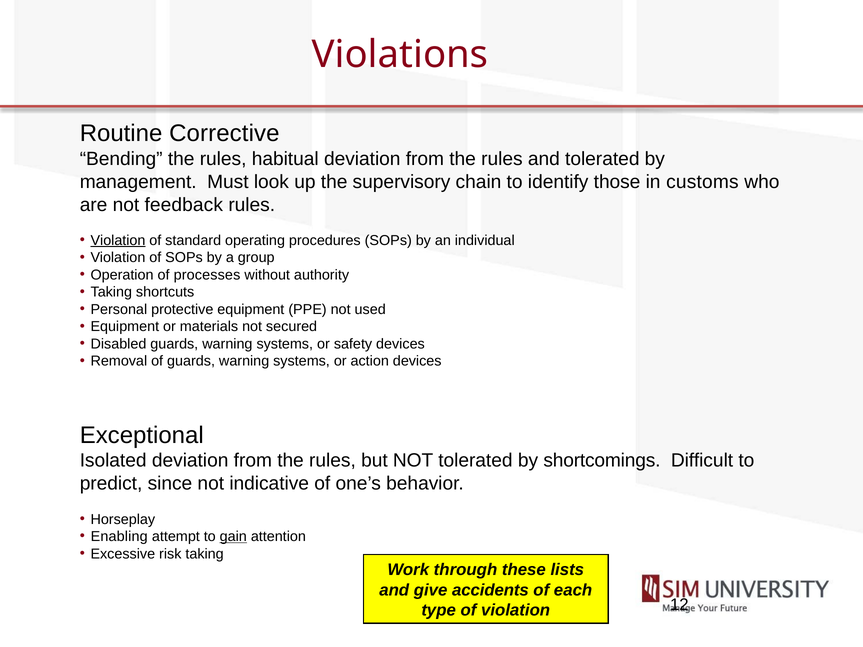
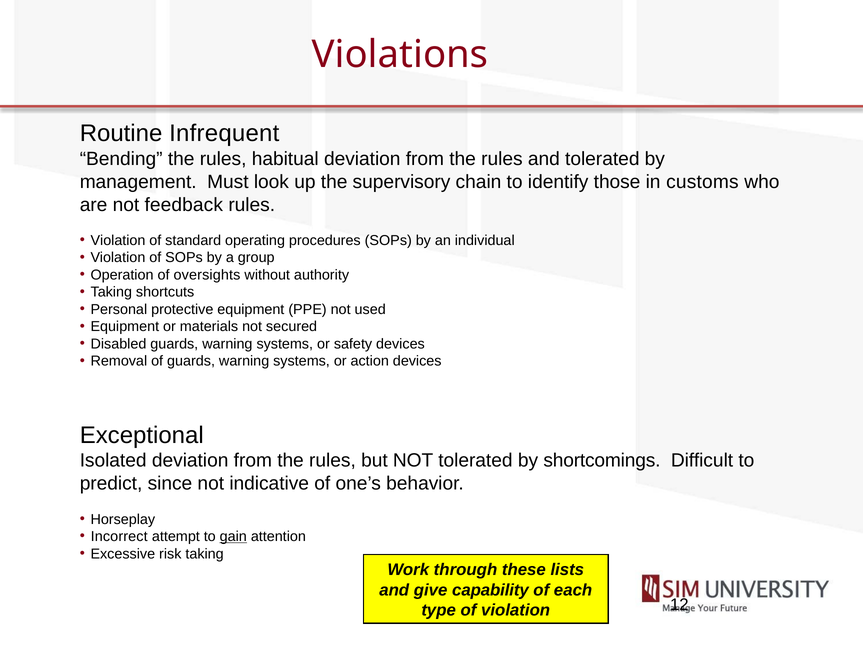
Corrective: Corrective -> Infrequent
Violation at (118, 240) underline: present -> none
processes: processes -> oversights
Enabling: Enabling -> Incorrect
accidents: accidents -> capability
